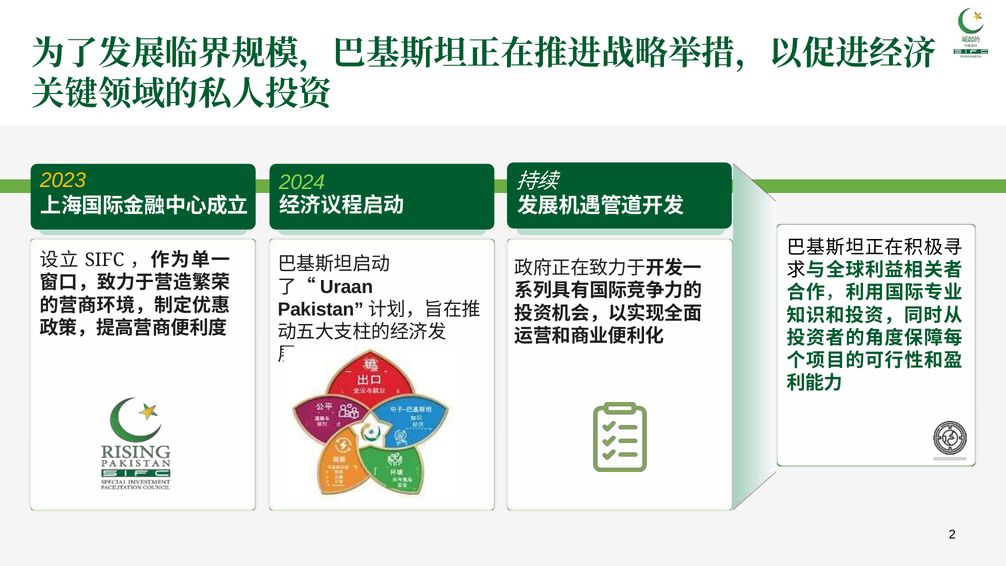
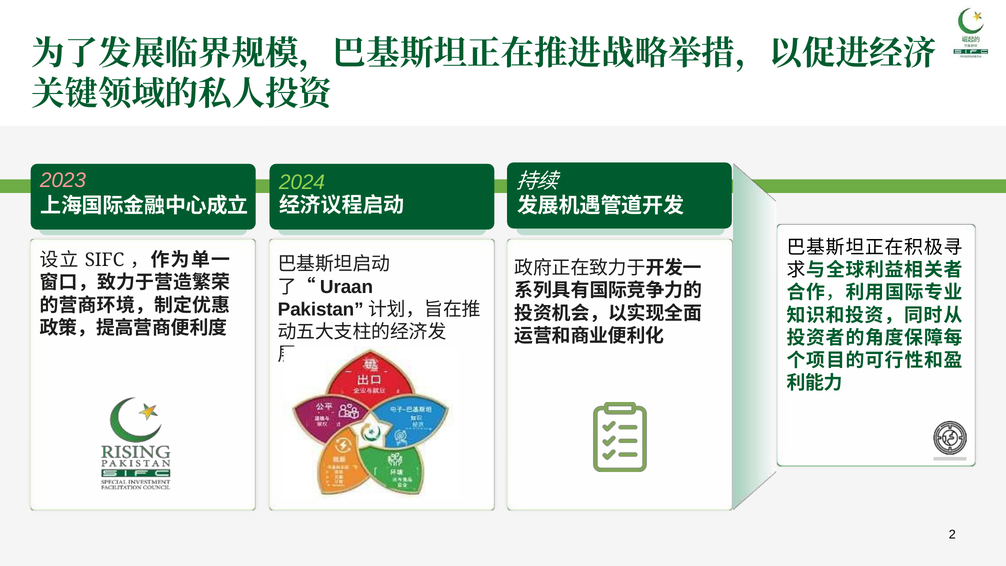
2023 colour: yellow -> pink
